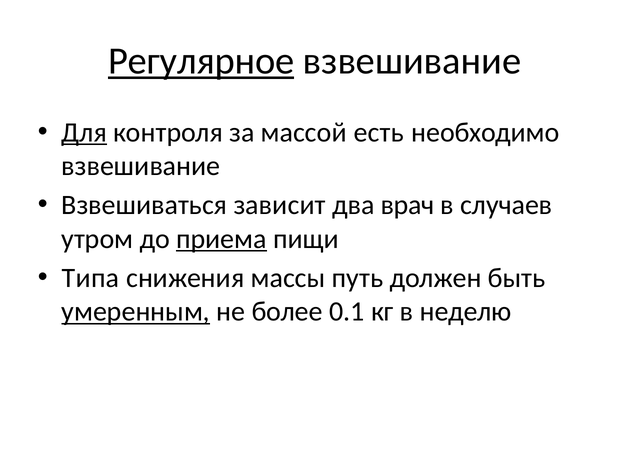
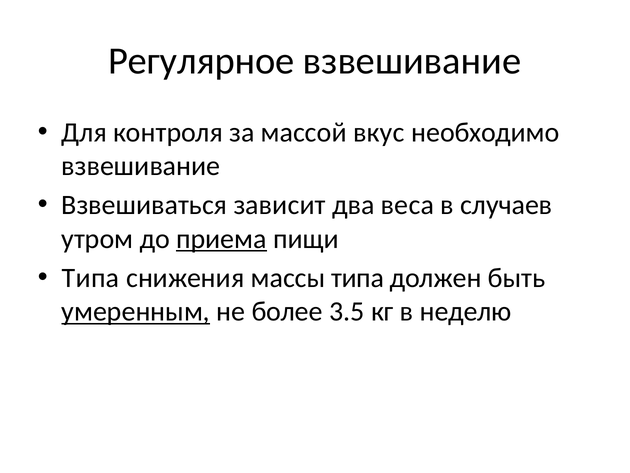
Регулярное underline: present -> none
Для underline: present -> none
есть: есть -> вкус
врач: врач -> веса
массы путь: путь -> типа
0.1: 0.1 -> 3.5
